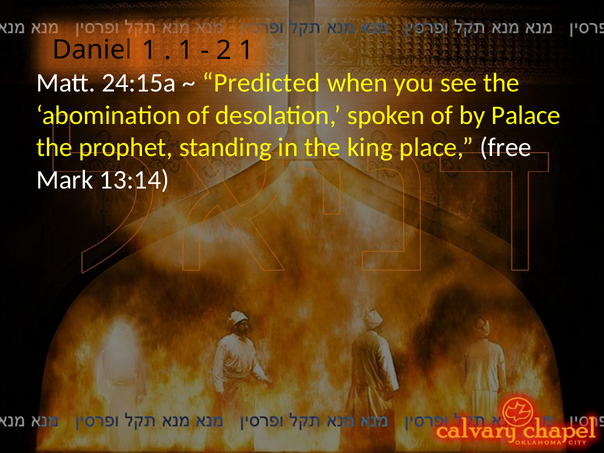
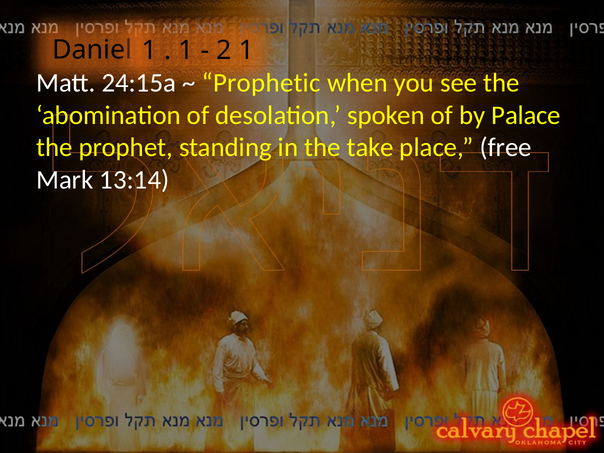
Predicted: Predicted -> Prophetic
king: king -> take
